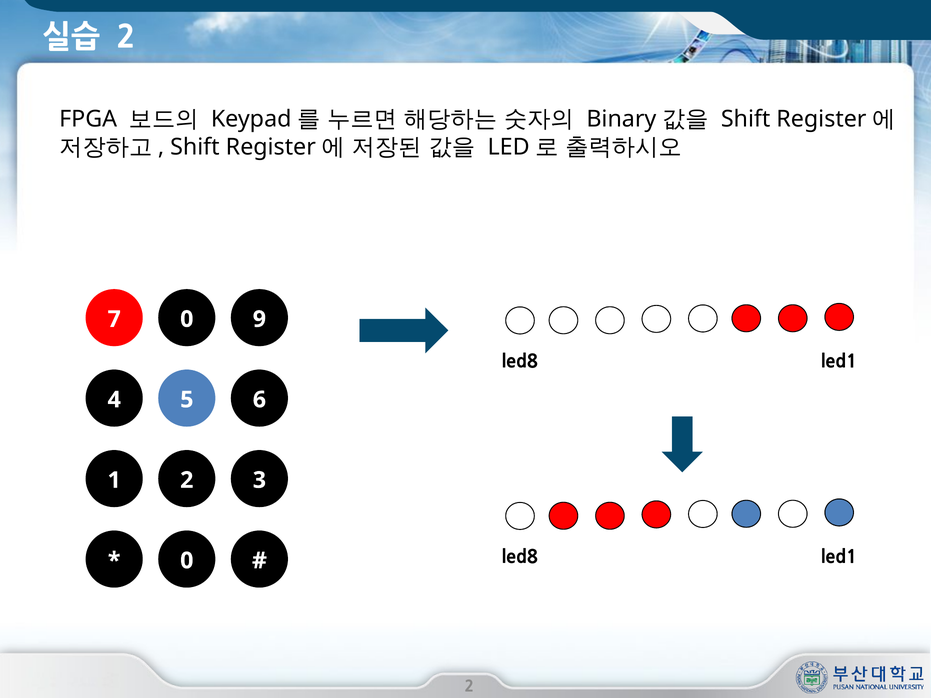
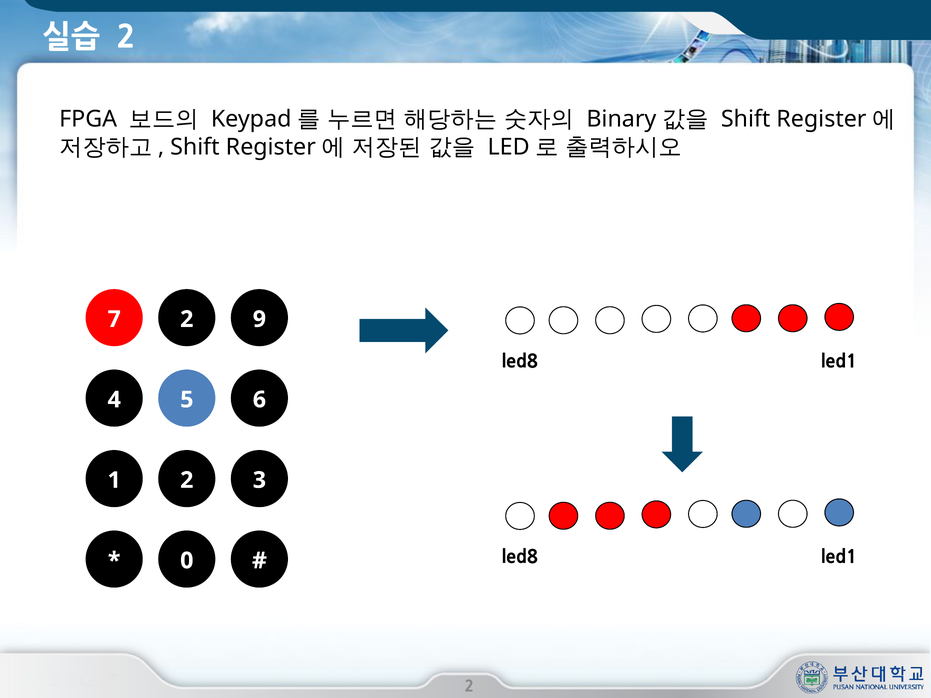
7 0: 0 -> 2
